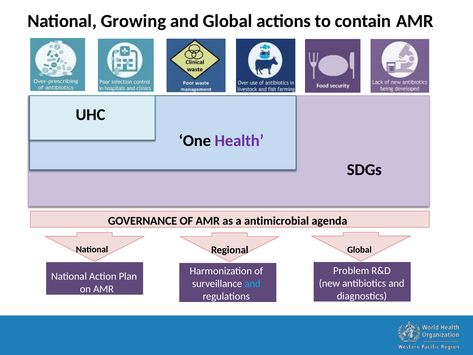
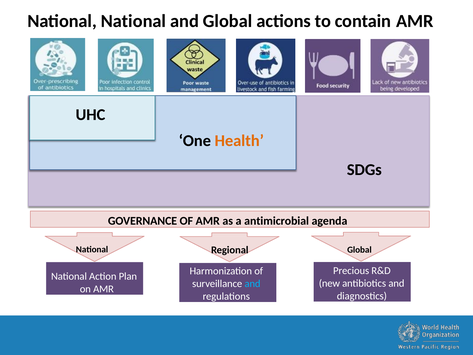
National Growing: Growing -> National
Health colour: purple -> orange
Problem: Problem -> Precious
